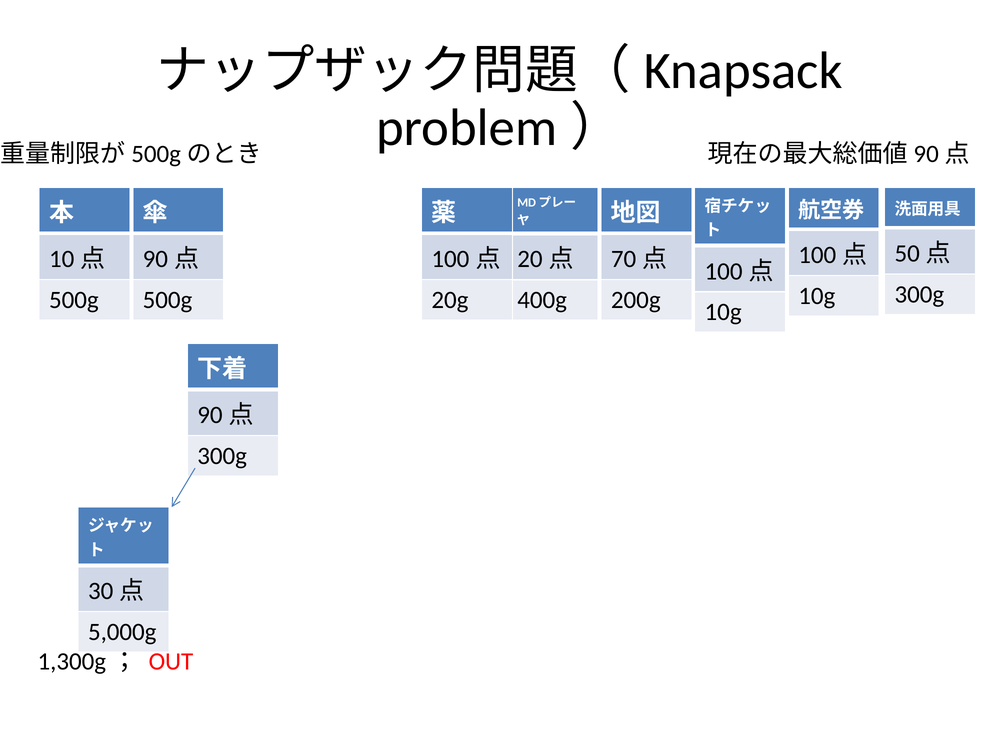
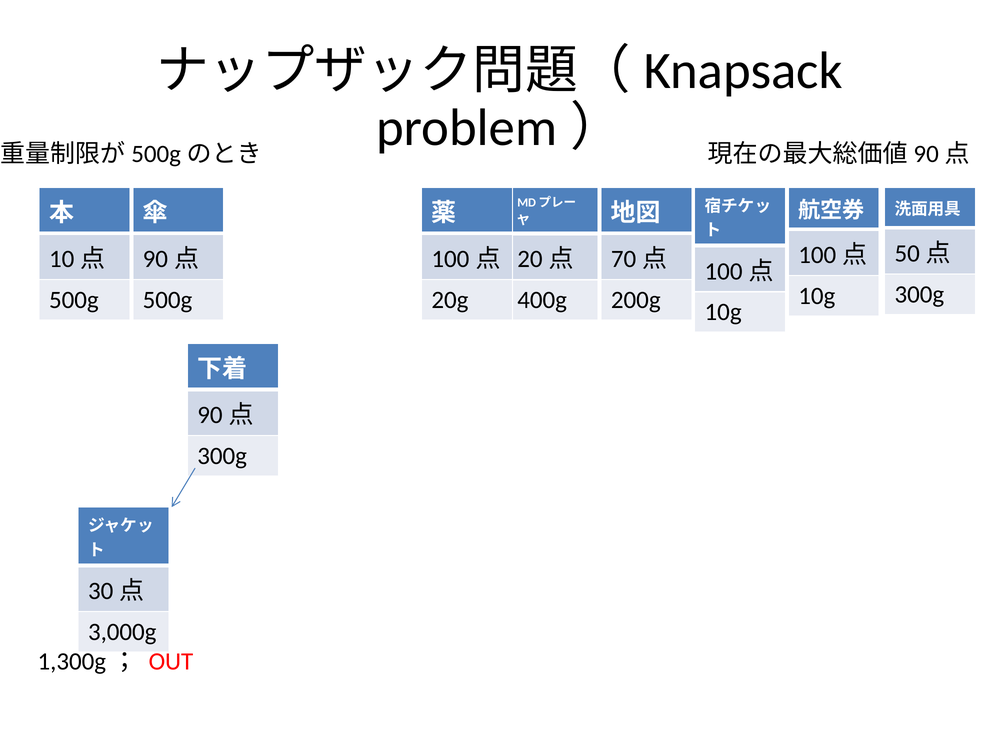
5,000g: 5,000g -> 3,000g
